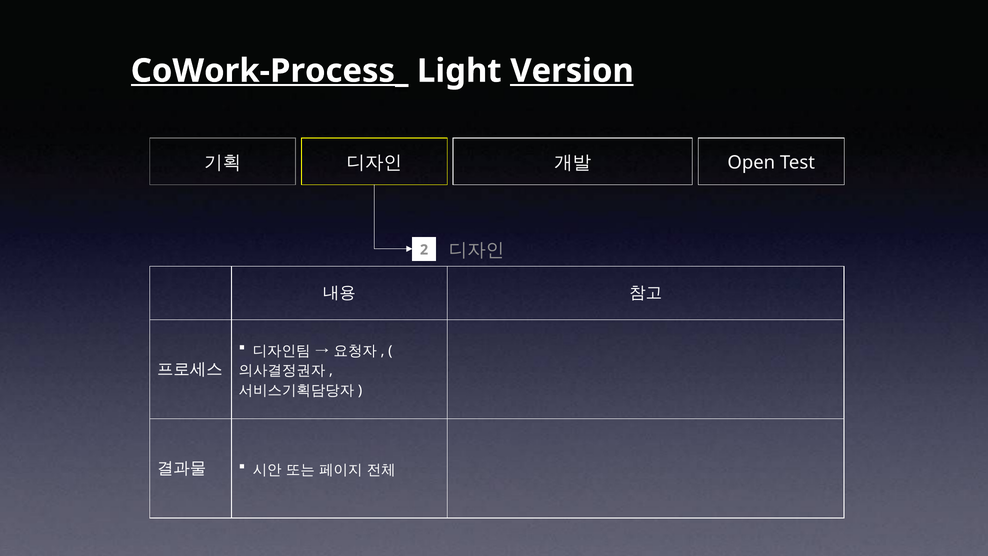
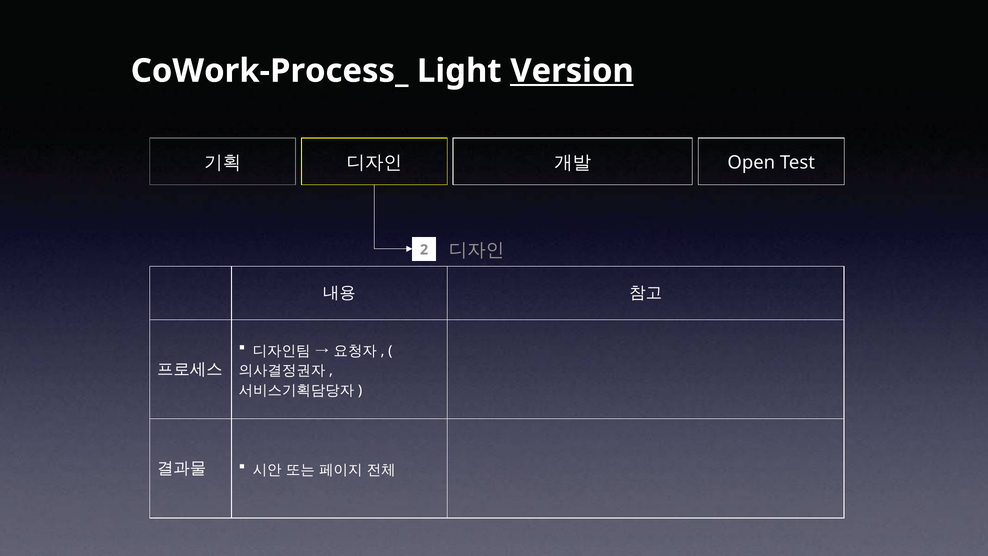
CoWork-Process_ underline: present -> none
